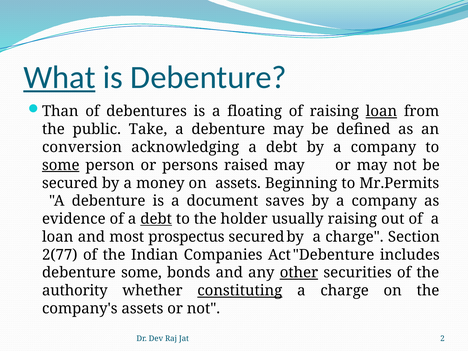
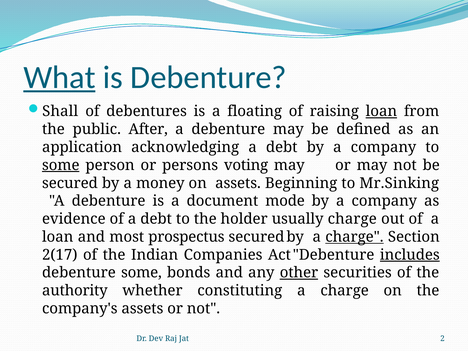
Than: Than -> Shall
Take: Take -> After
conversion: conversion -> application
raised: raised -> voting
Mr.Permits: Mr.Permits -> Mr.Sinking
saves: saves -> mode
debt at (156, 219) underline: present -> none
usually raising: raising -> charge
charge at (354, 237) underline: none -> present
2(77: 2(77 -> 2(17
includes underline: none -> present
constituting underline: present -> none
